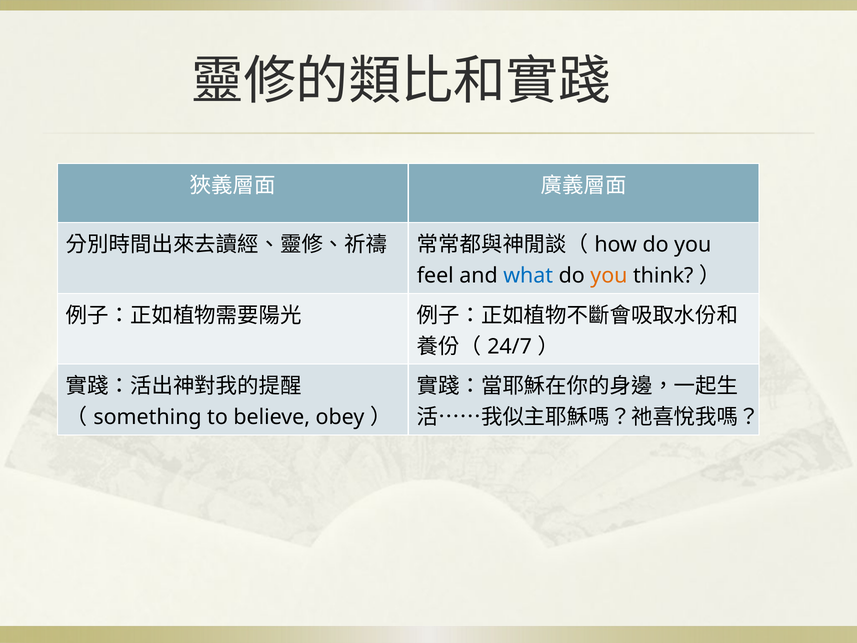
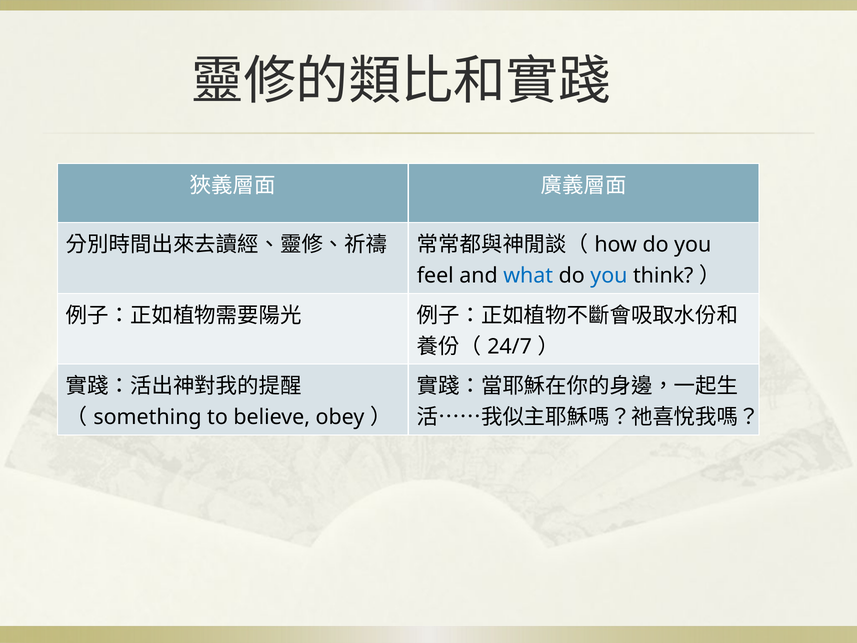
you at (609, 276) colour: orange -> blue
